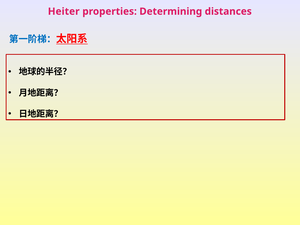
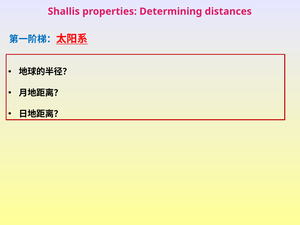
Heiter: Heiter -> Shallis
